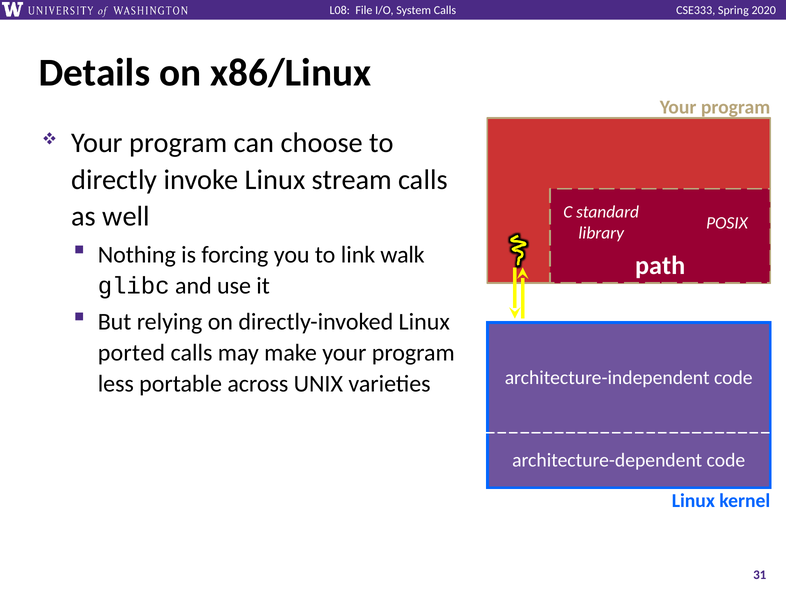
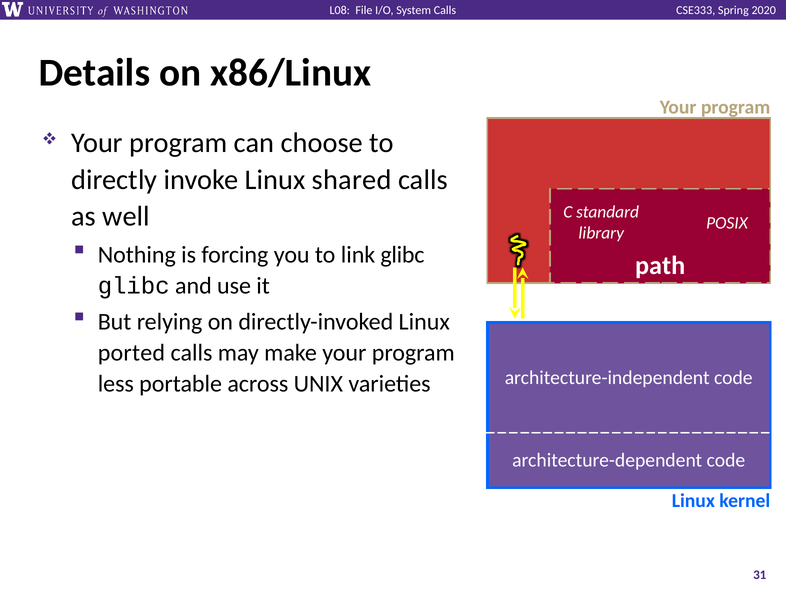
stream: stream -> shared
link walk: walk -> glibc
